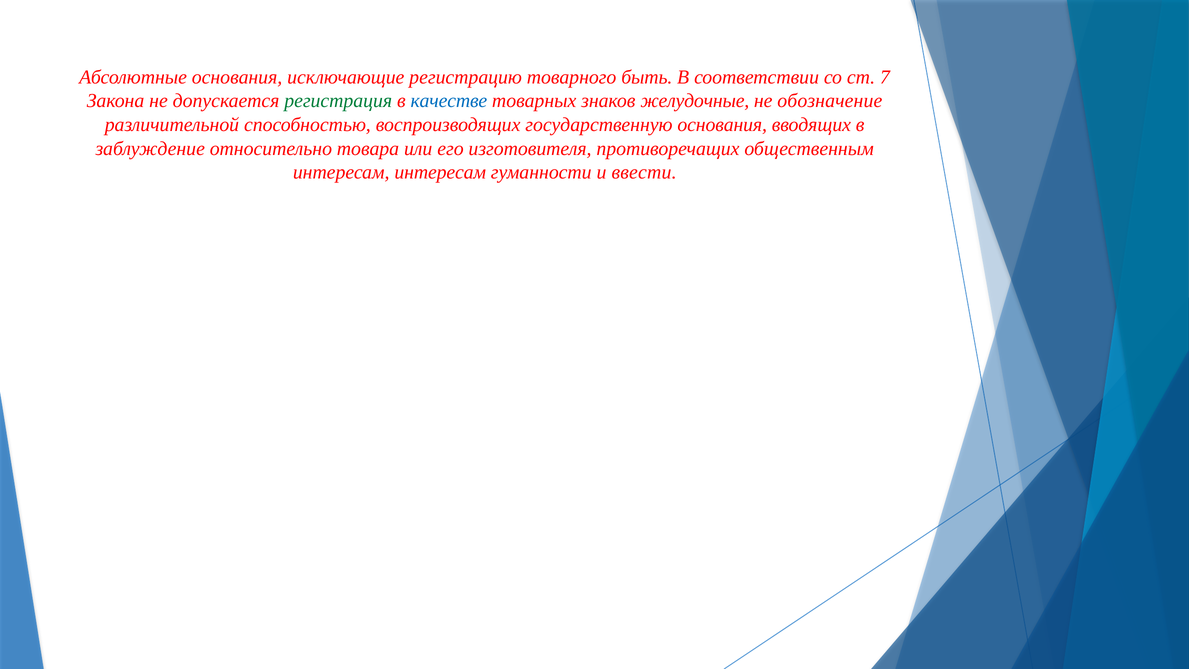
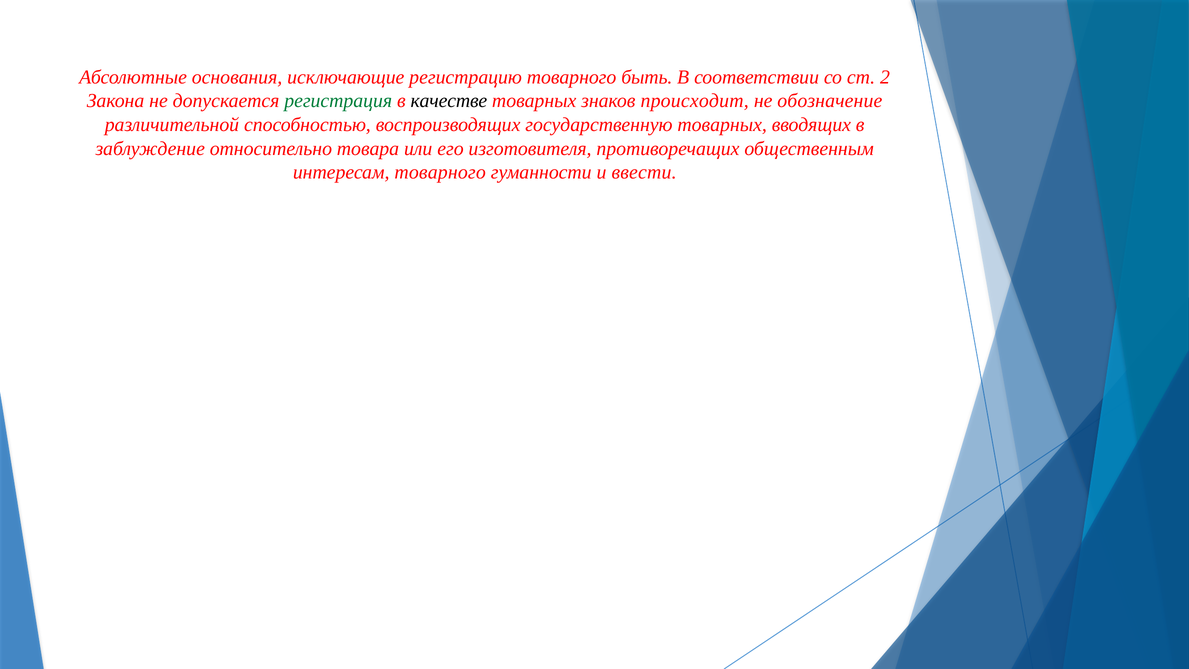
7: 7 -> 2
качестве colour: blue -> black
желудочные: желудочные -> происходит
государственную основания: основания -> товарных
интересам интересам: интересам -> товарного
